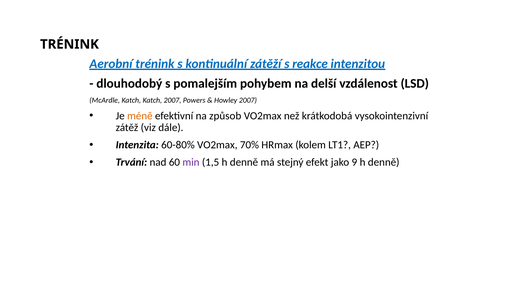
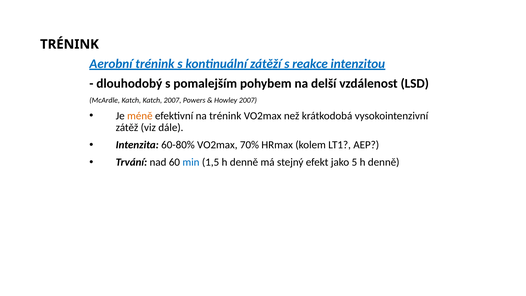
na způsob: způsob -> trénink
min colour: purple -> blue
9: 9 -> 5
